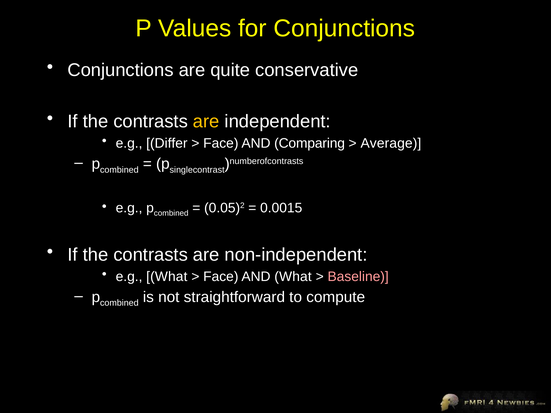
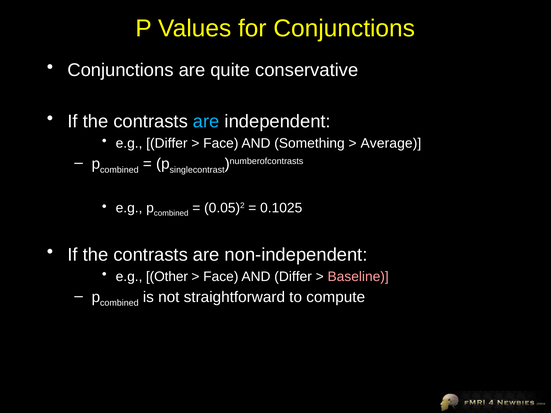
are at (206, 122) colour: yellow -> light blue
Comparing: Comparing -> Something
0.0015: 0.0015 -> 0.1025
e.g What: What -> Other
AND What: What -> Differ
